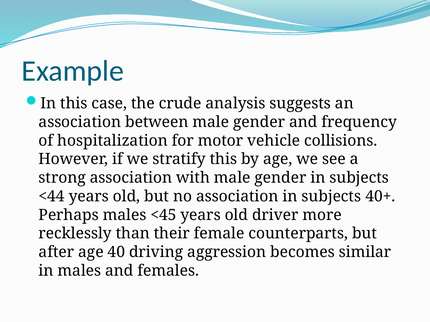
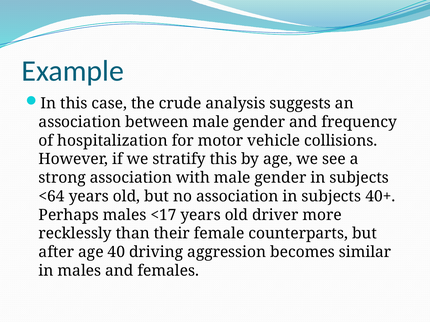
<44: <44 -> <64
<45: <45 -> <17
